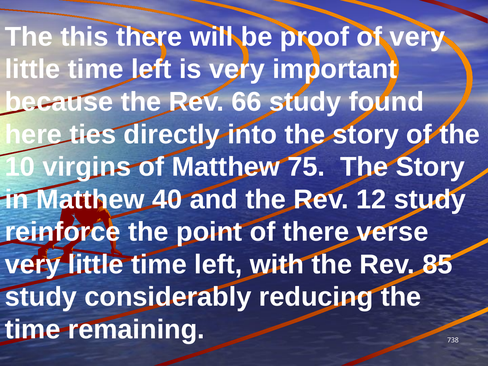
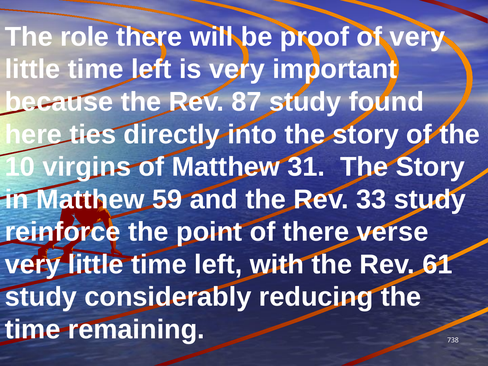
this: this -> role
66: 66 -> 87
75: 75 -> 31
40: 40 -> 59
12: 12 -> 33
85: 85 -> 61
